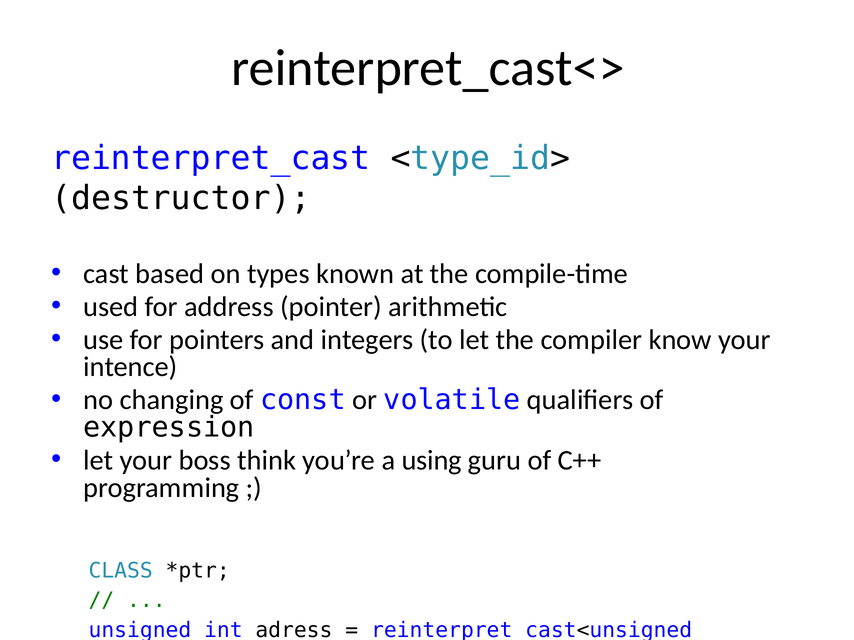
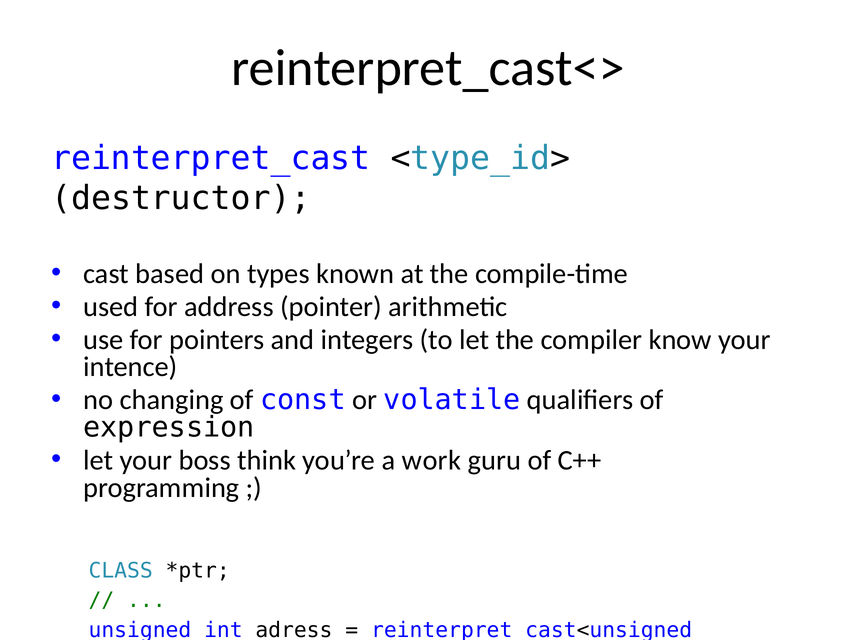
using: using -> work
